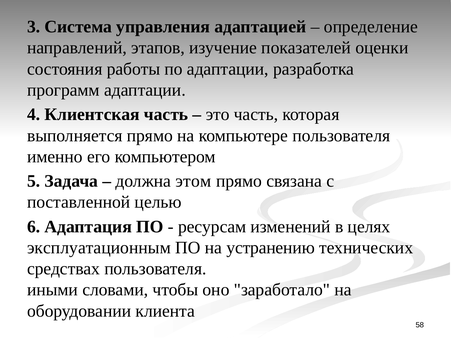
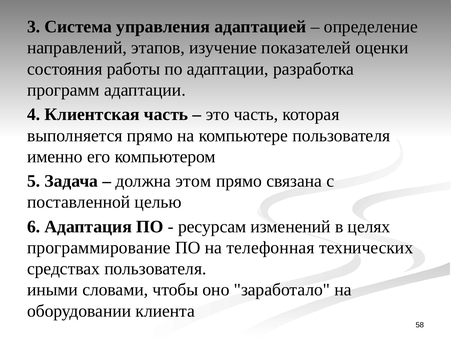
эксплуатационным: эксплуатационным -> программирование
устранению: устранению -> телефонная
